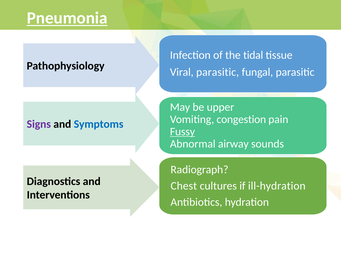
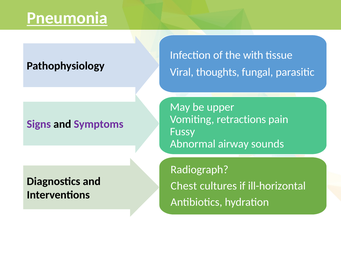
tidal: tidal -> with
Viral parasitic: parasitic -> thoughts
congestion: congestion -> retractions
Symptoms colour: blue -> purple
Fussy underline: present -> none
ill-hydration: ill-hydration -> ill-horizontal
